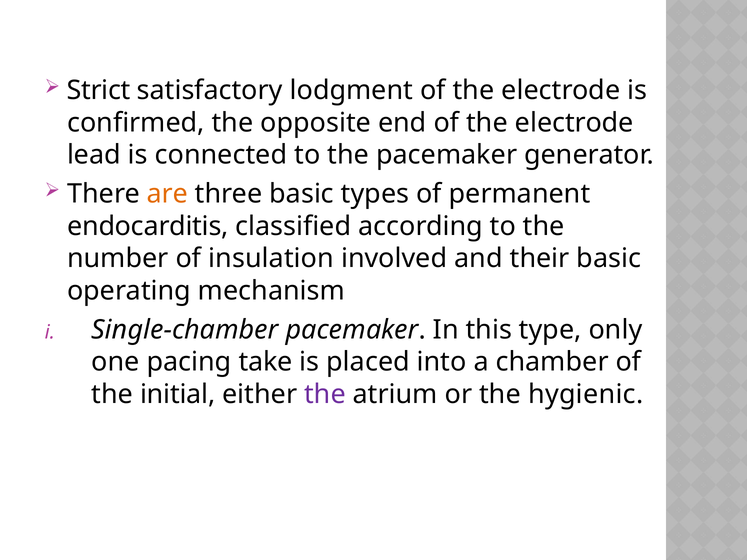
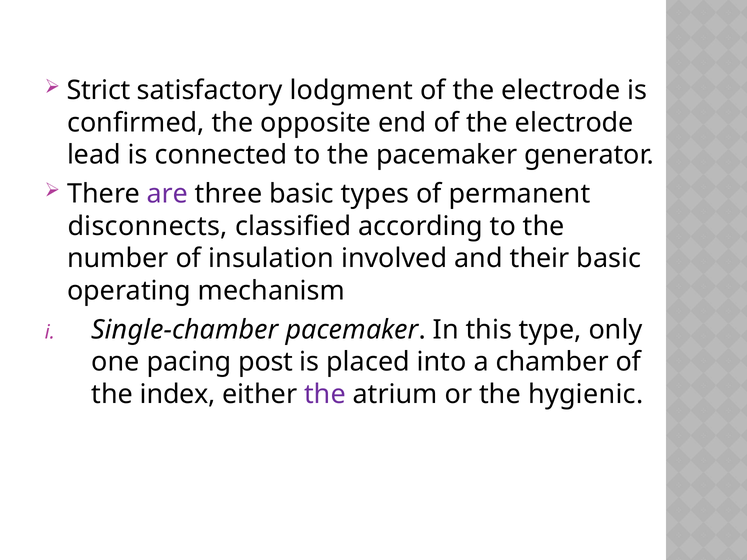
are colour: orange -> purple
endocarditis: endocarditis -> disconnects
take: take -> post
initial: initial -> index
